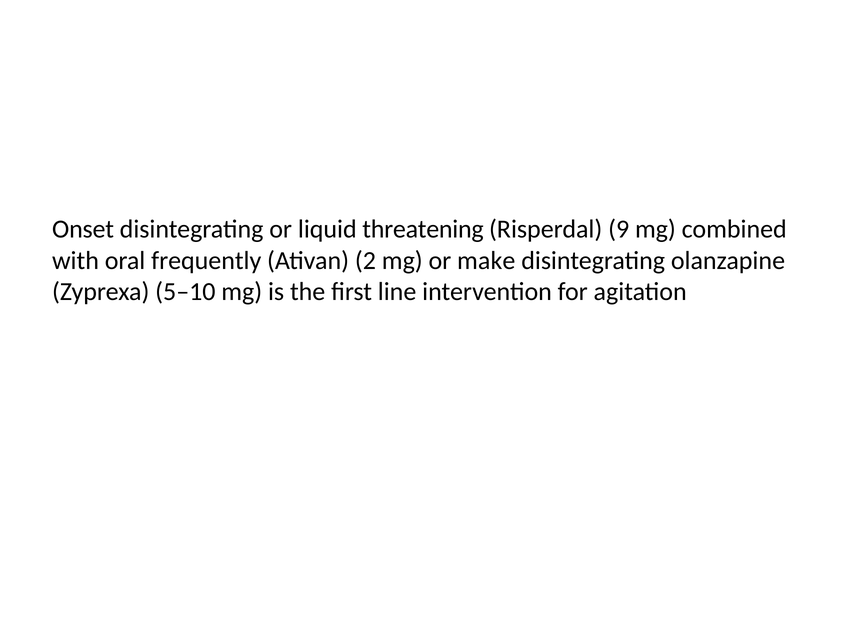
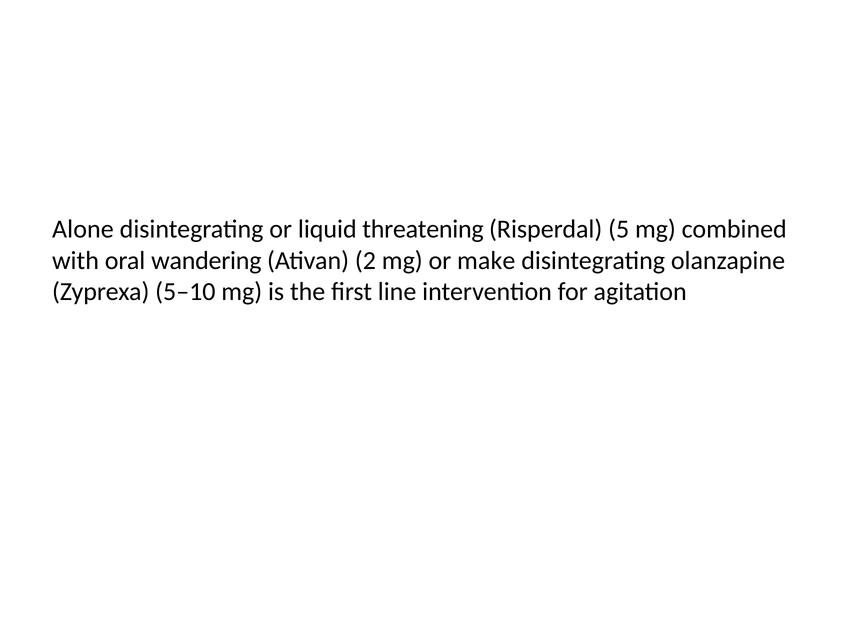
Onset: Onset -> Alone
9: 9 -> 5
frequently: frequently -> wandering
